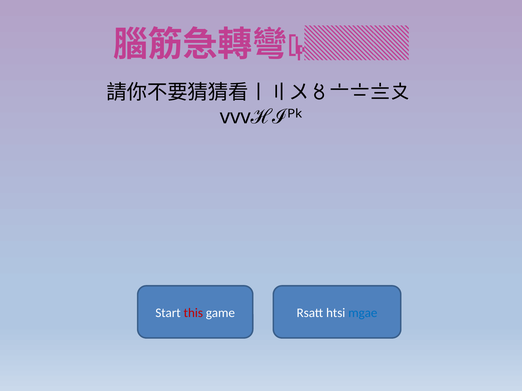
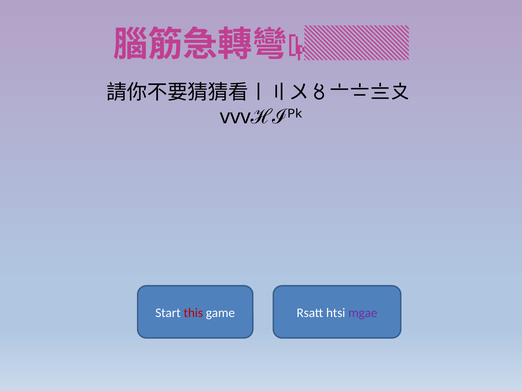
mgae colour: blue -> purple
